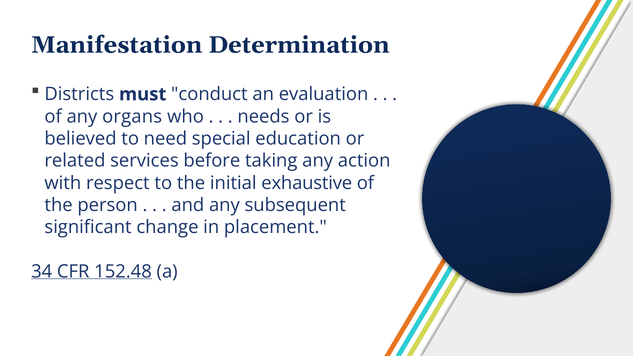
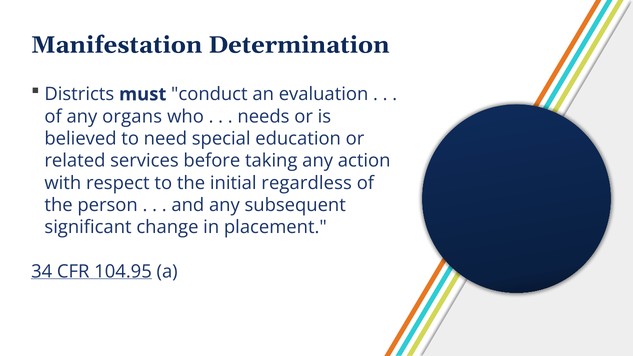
exhaustive: exhaustive -> regardless
152.48: 152.48 -> 104.95
